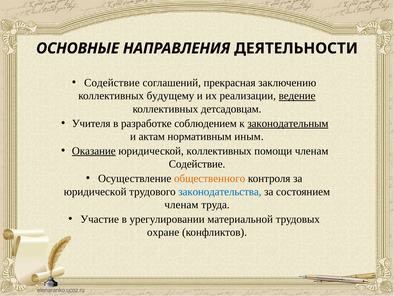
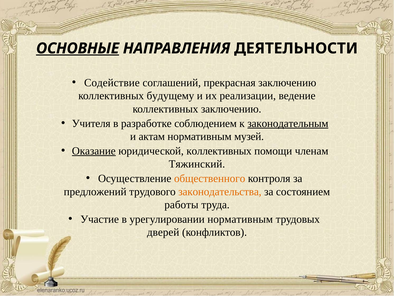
ОСНОВНЫЕ underline: none -> present
ведение underline: present -> none
коллективных детсадовцам: детсадовцам -> заключению
иным: иным -> музей
Содействие at (197, 164): Содействие -> Тяжинский
юридической at (95, 191): юридической -> предложений
законодательства colour: blue -> orange
членам at (181, 204): членам -> работы
урегулировании материальной: материальной -> нормативным
охране: охране -> дверей
